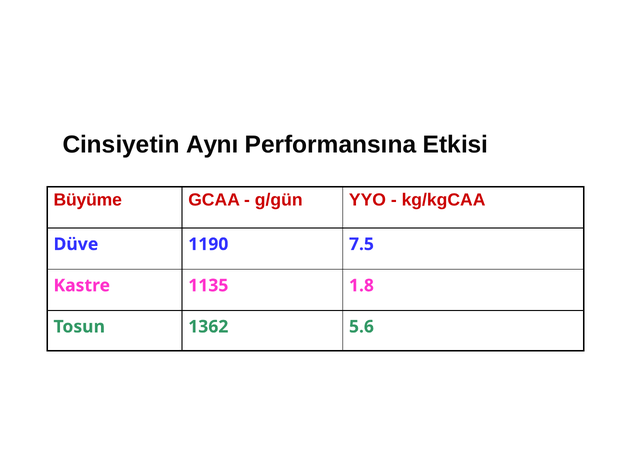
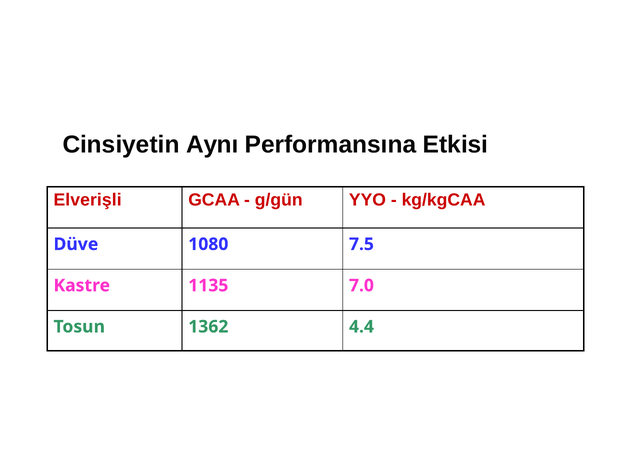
Büyüme: Büyüme -> Elverişli
1190: 1190 -> 1080
1.8: 1.8 -> 7.0
5.6: 5.6 -> 4.4
